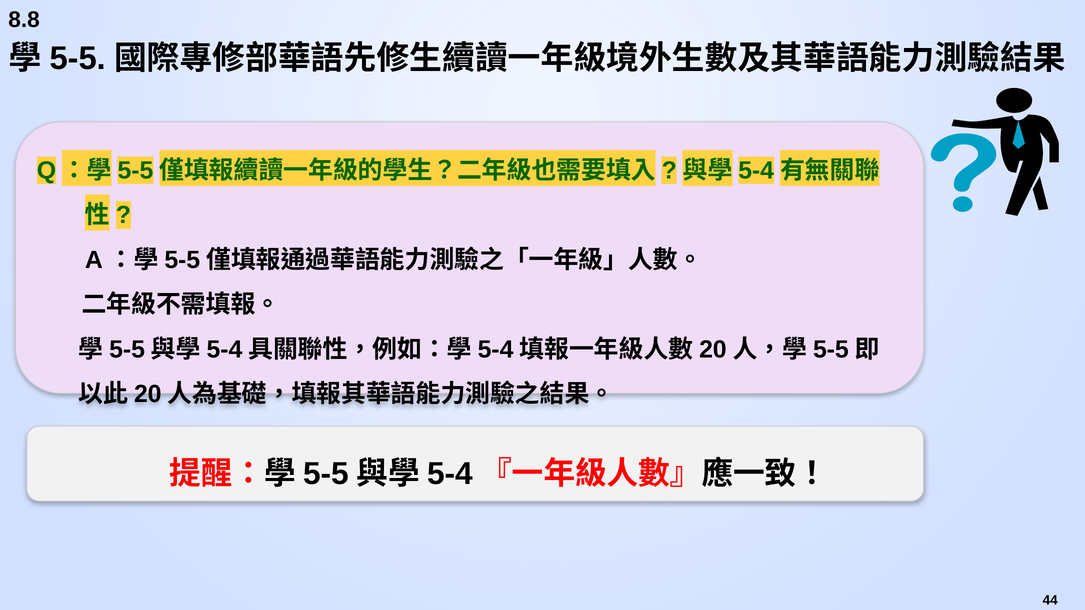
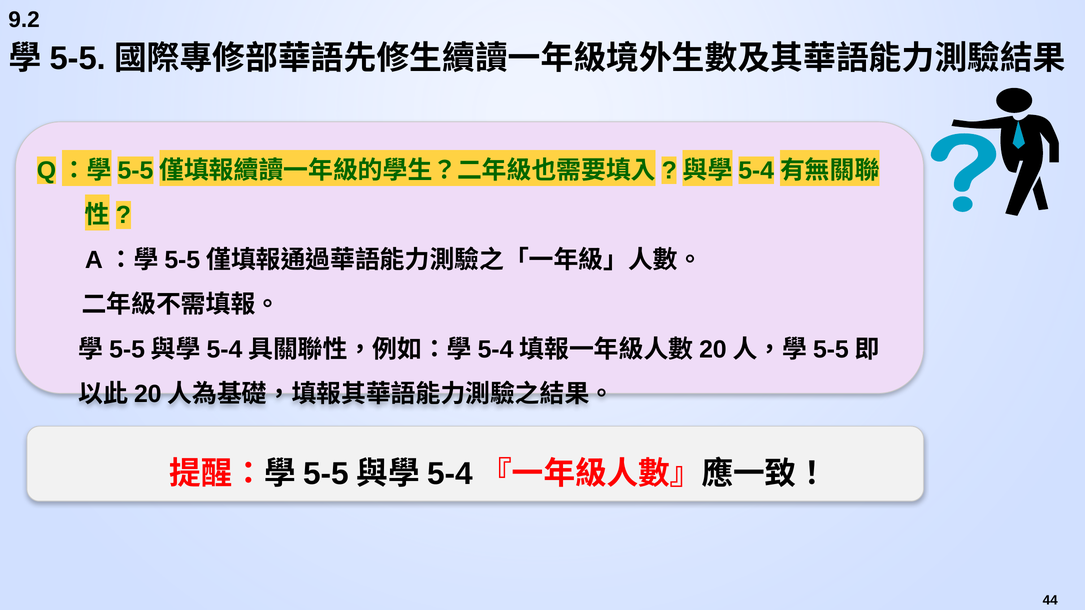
8.8: 8.8 -> 9.2
